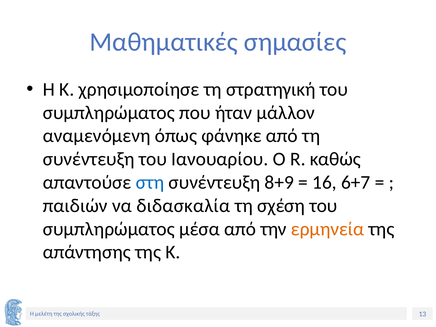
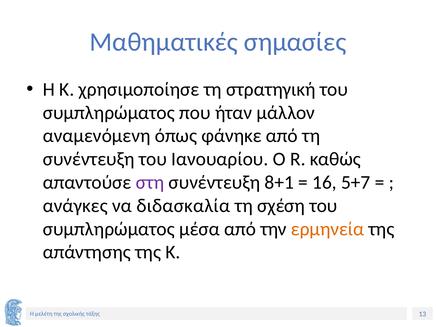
στη colour: blue -> purple
8+9: 8+9 -> 8+1
6+7: 6+7 -> 5+7
παιδιών: παιδιών -> ανάγκες
